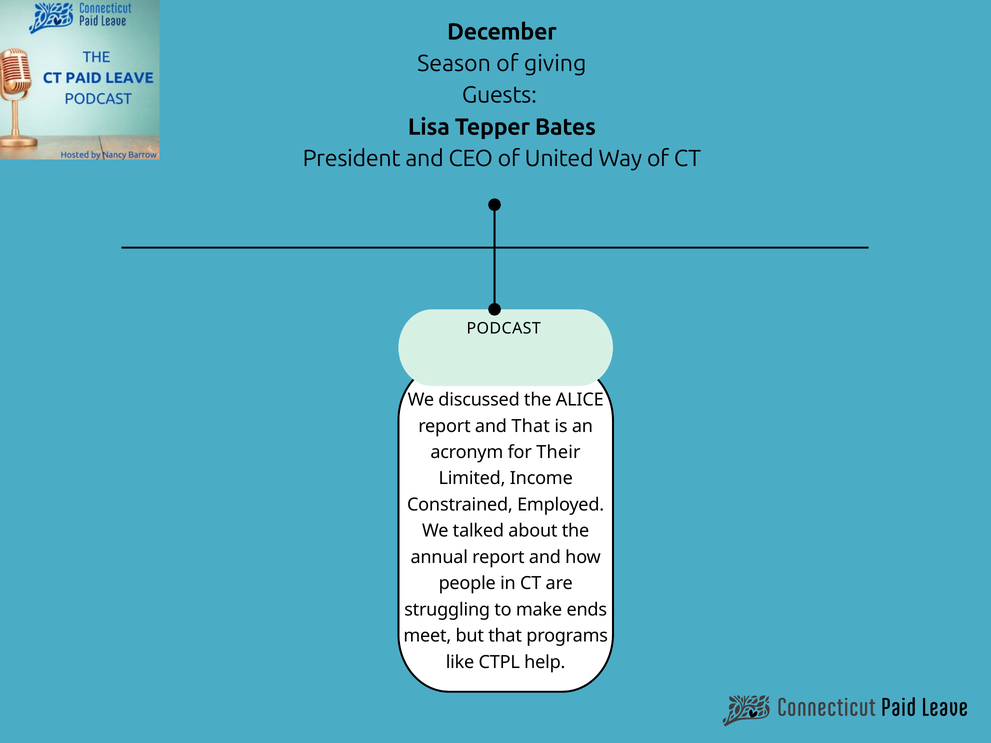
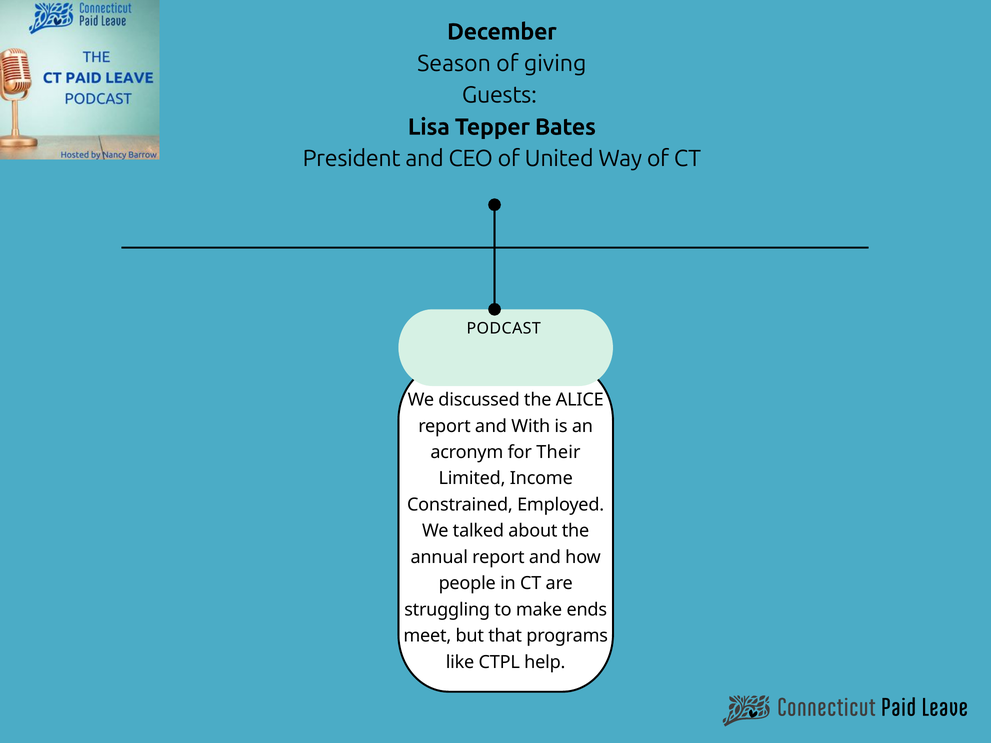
and That: That -> With
